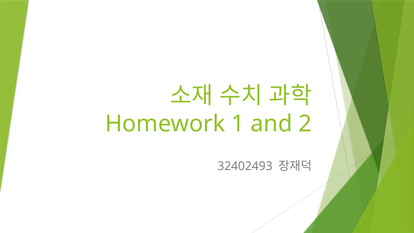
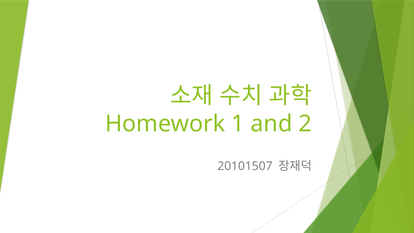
32402493: 32402493 -> 20101507
